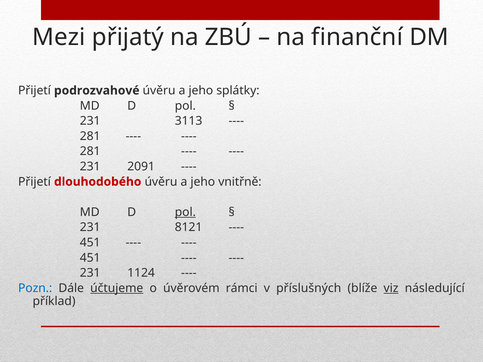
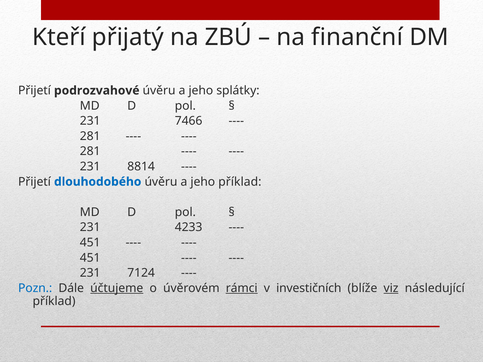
Mezi: Mezi -> Kteří
3113: 3113 -> 7466
2091: 2091 -> 8814
dlouhodobého colour: red -> blue
jeho vnitřně: vnitřně -> příklad
pol at (185, 212) underline: present -> none
8121: 8121 -> 4233
1124: 1124 -> 7124
rámci underline: none -> present
příslušných: příslušných -> investičních
